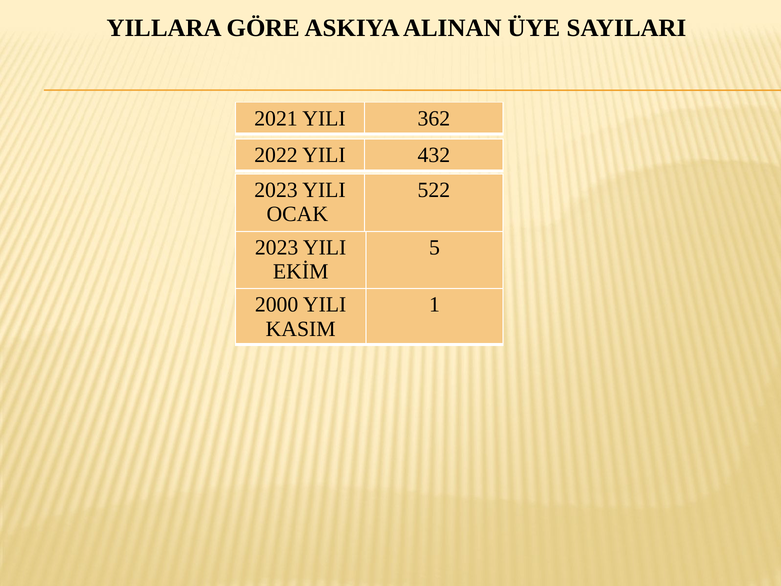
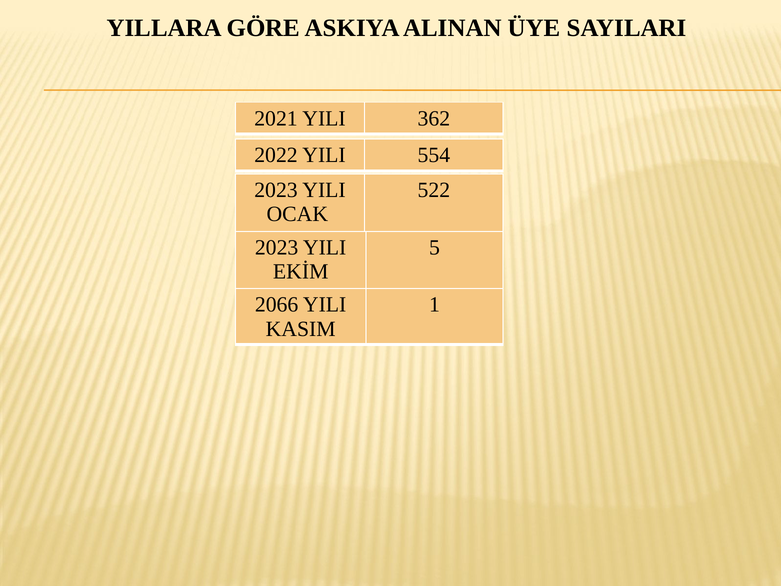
432: 432 -> 554
2000: 2000 -> 2066
